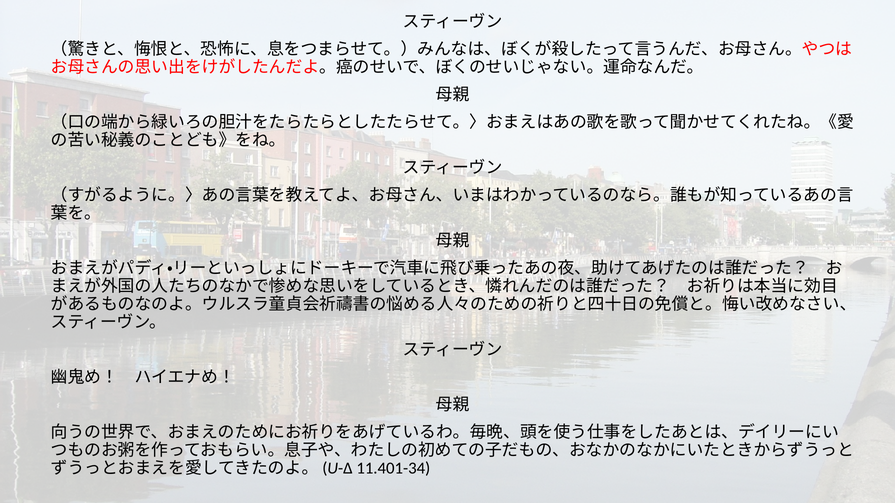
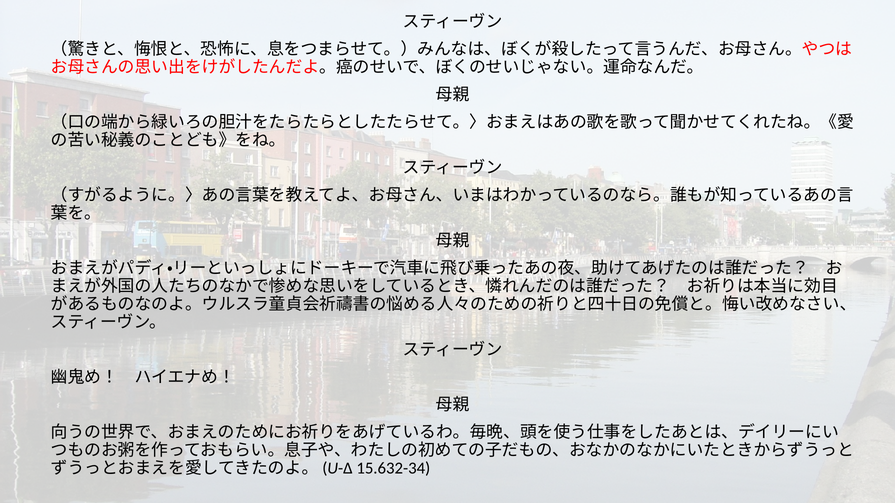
11.401-34: 11.401-34 -> 15.632-34
